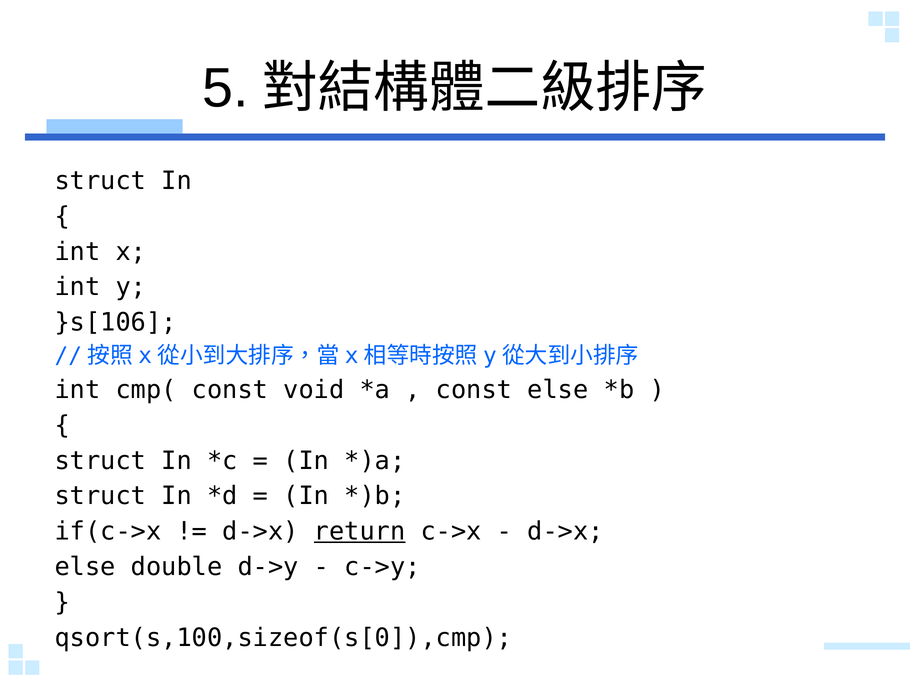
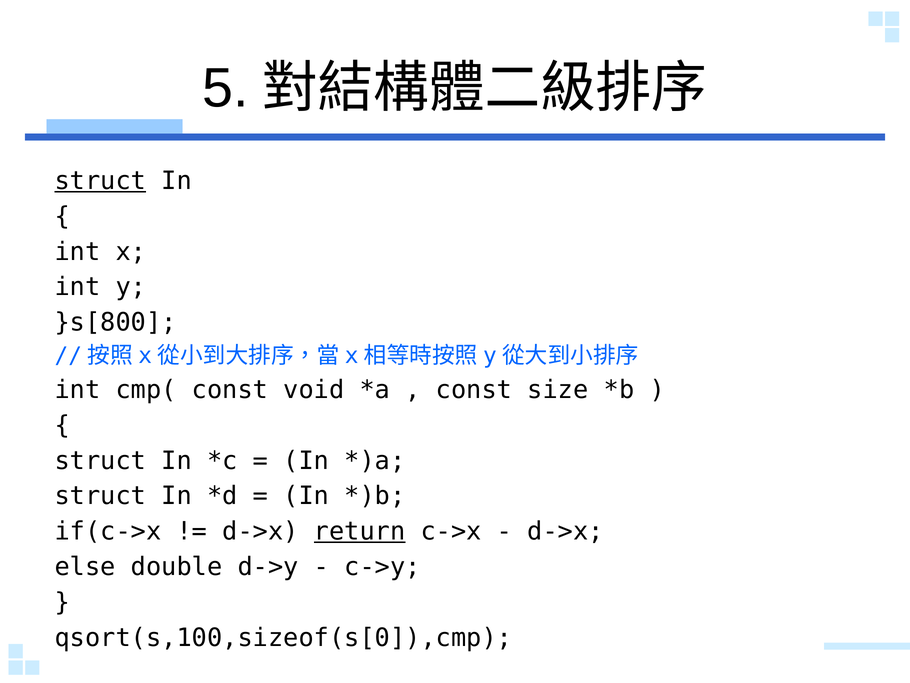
struct at (100, 181) underline: none -> present
}s[106: }s[106 -> }s[800
const else: else -> size
